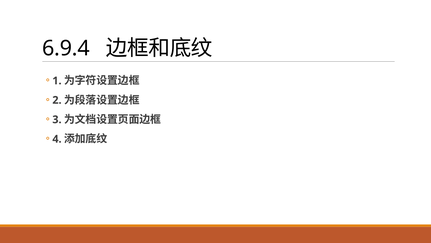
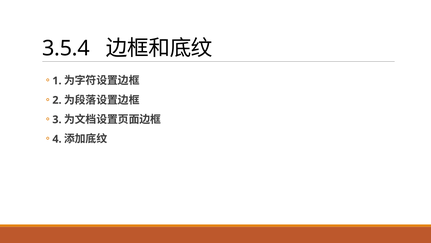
6.9.4: 6.9.4 -> 3.5.4
